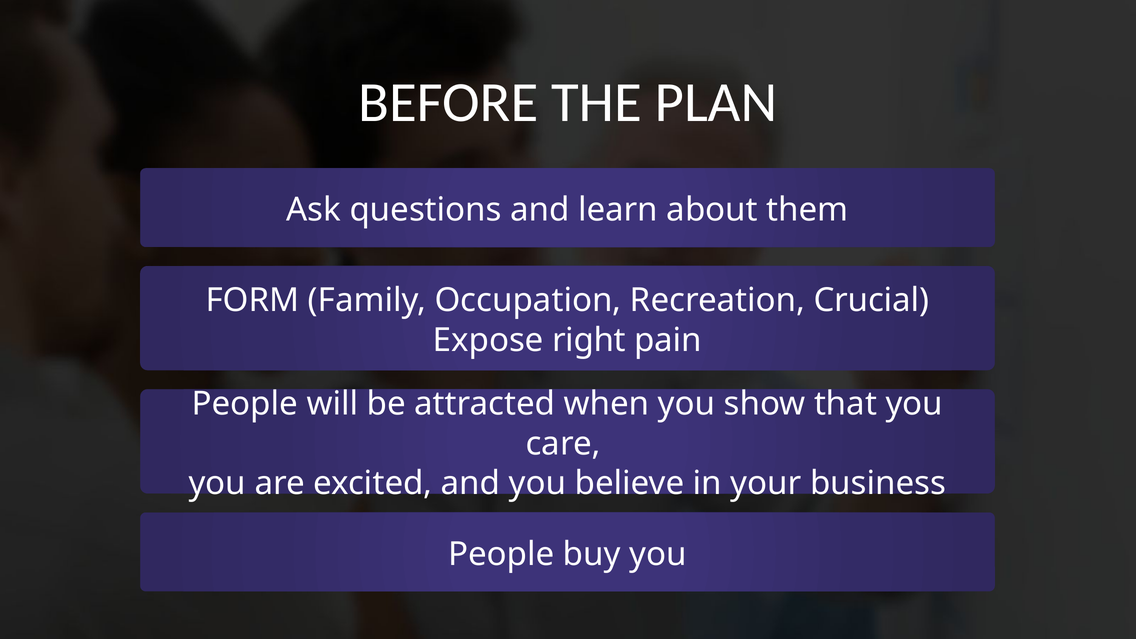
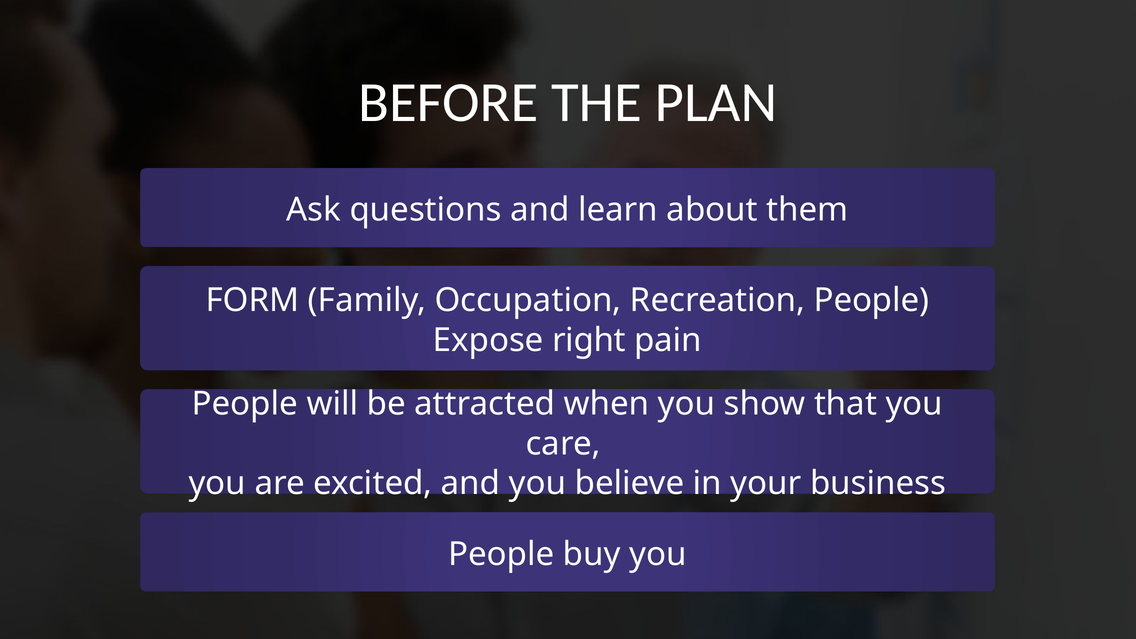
Recreation Crucial: Crucial -> People
